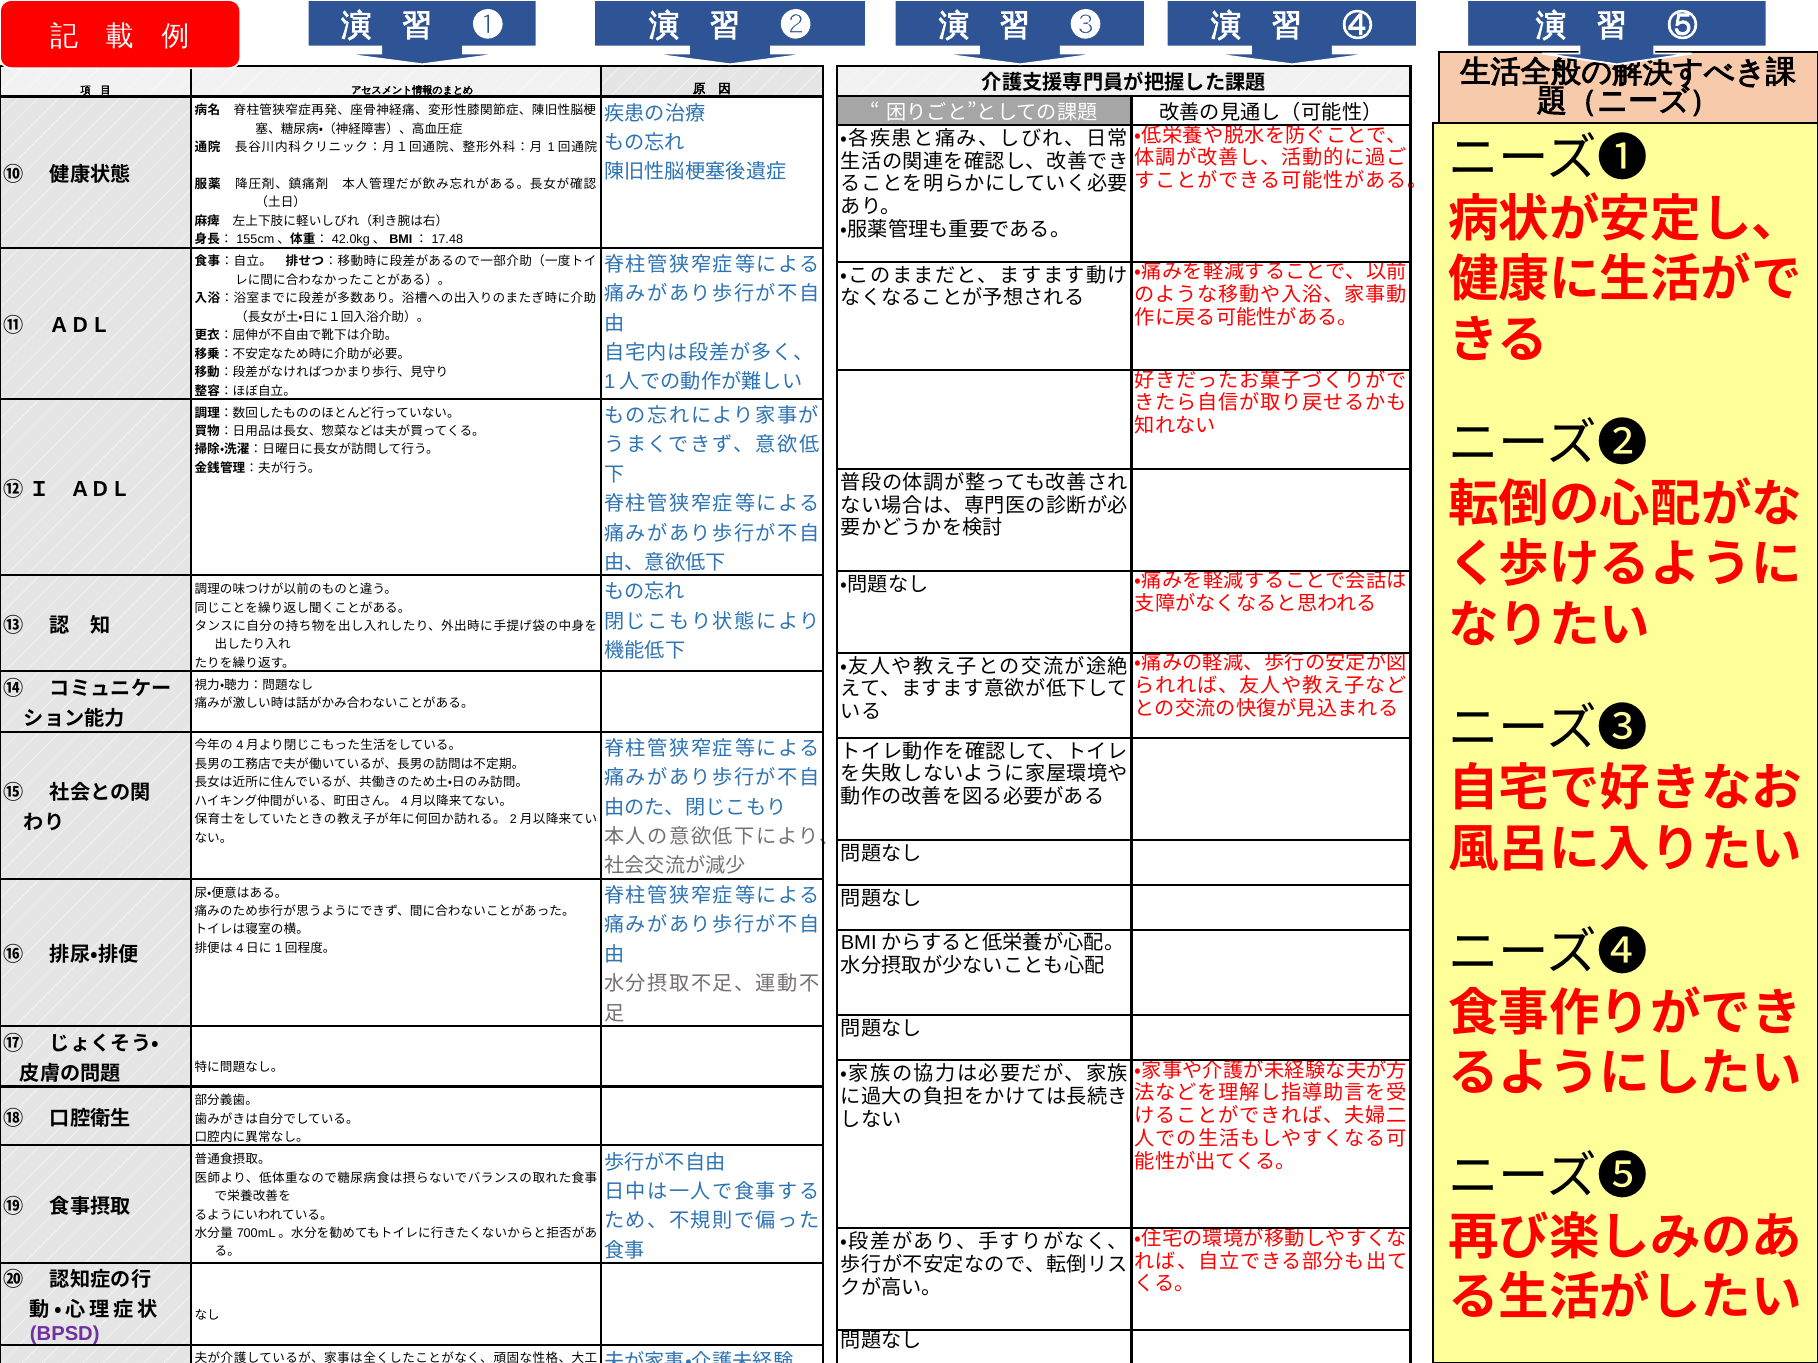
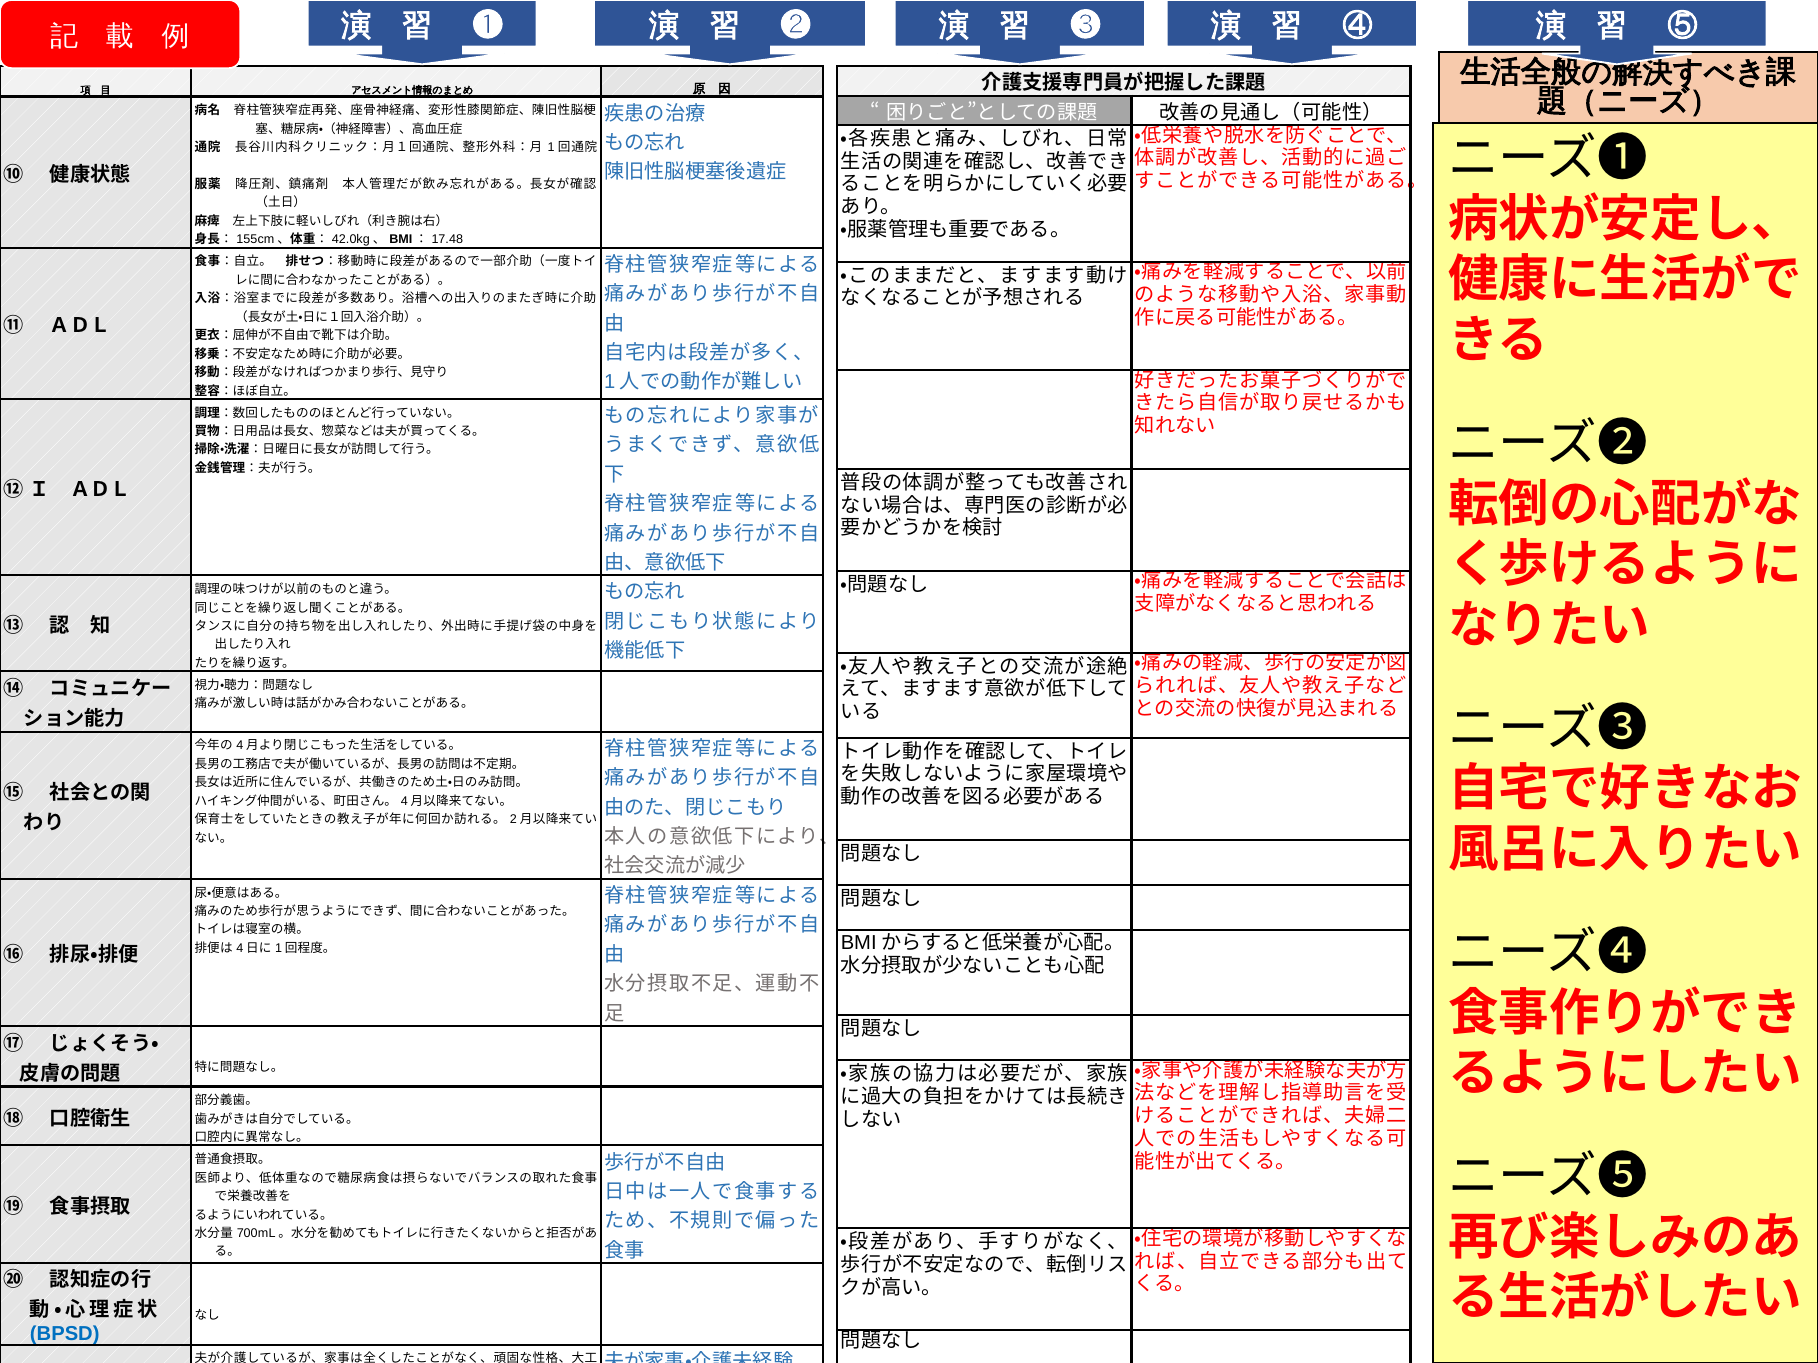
BPSD colour: purple -> blue
